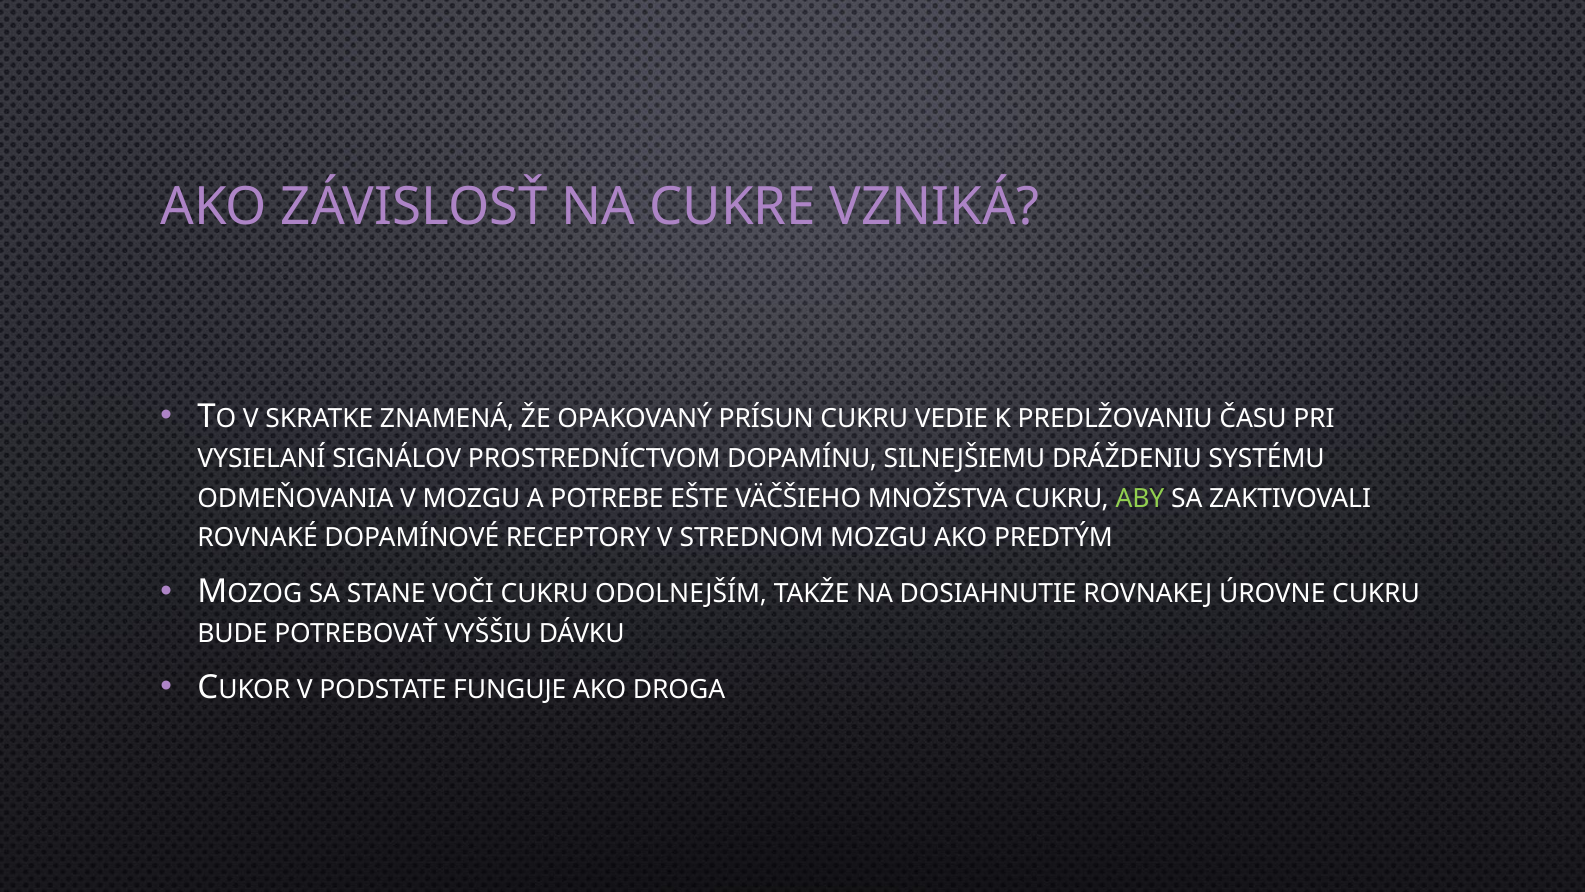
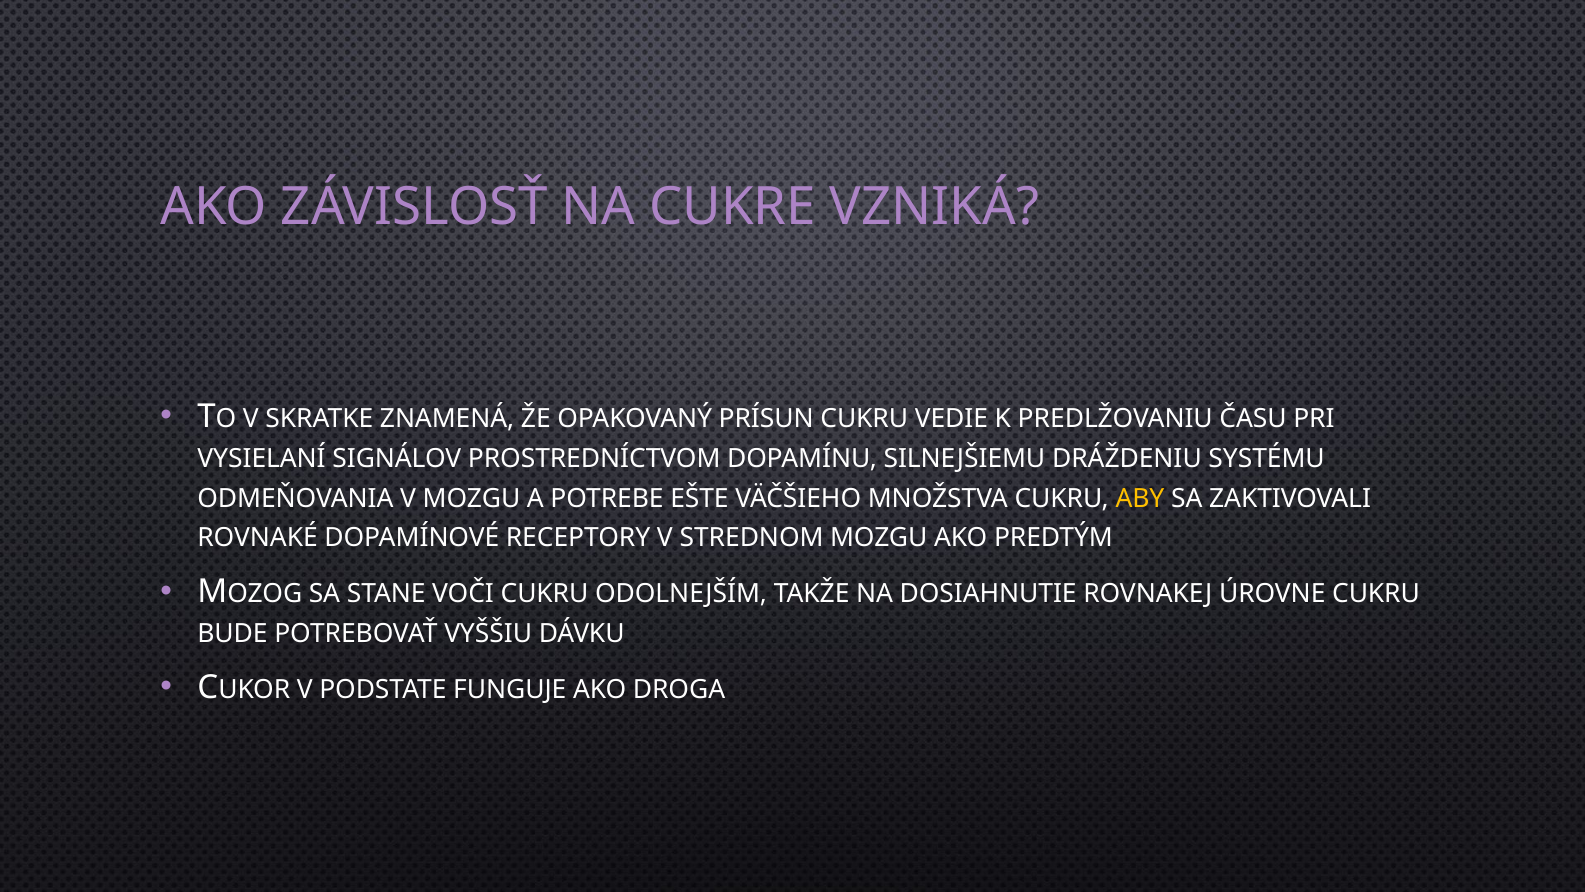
ABY colour: light green -> yellow
